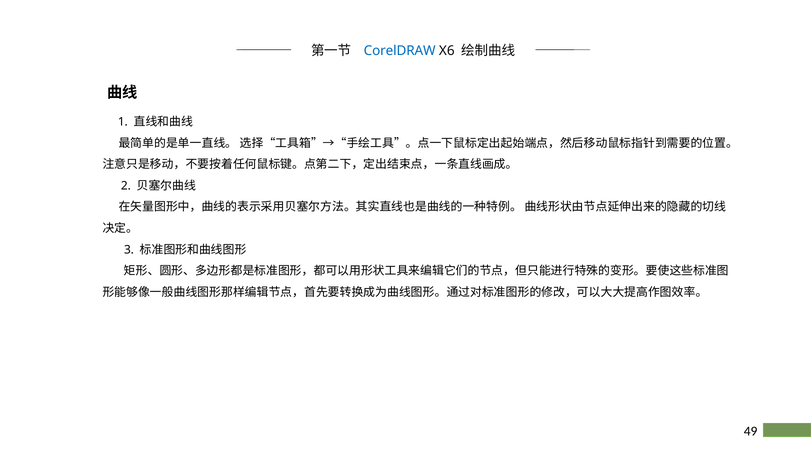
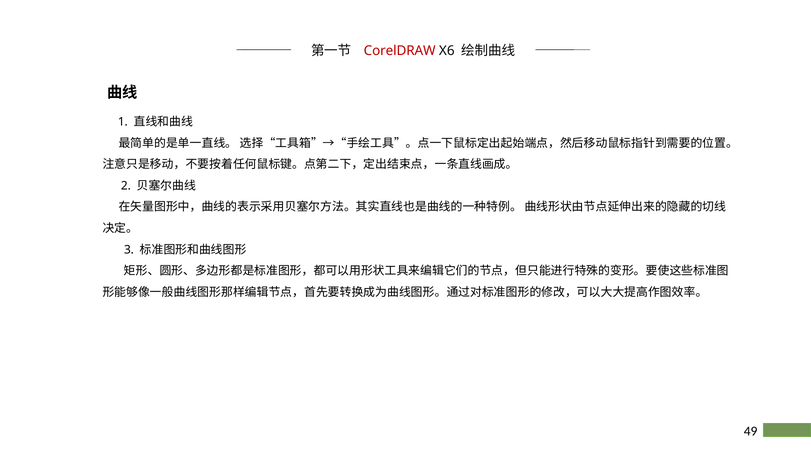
CorelDRAW colour: blue -> red
